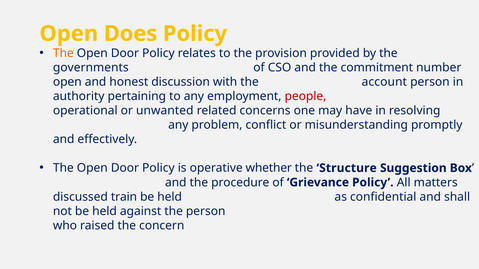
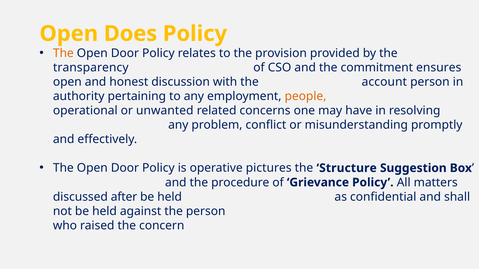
governments: governments -> transparency
number: number -> ensures
people colour: red -> orange
whether: whether -> pictures
train: train -> after
